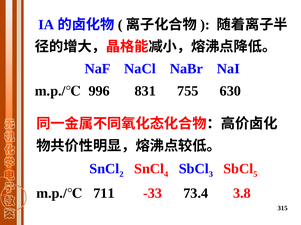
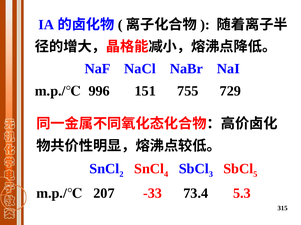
831: 831 -> 151
630: 630 -> 729
711: 711 -> 207
3.8: 3.8 -> 5.3
